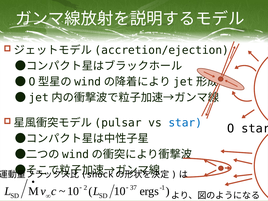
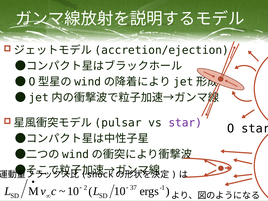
star at (185, 123) colour: blue -> purple
